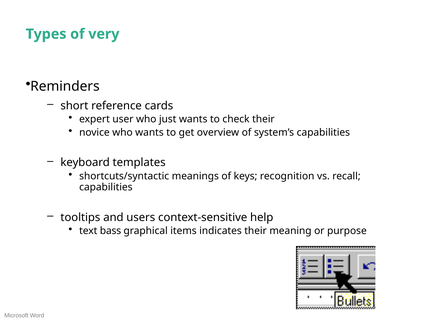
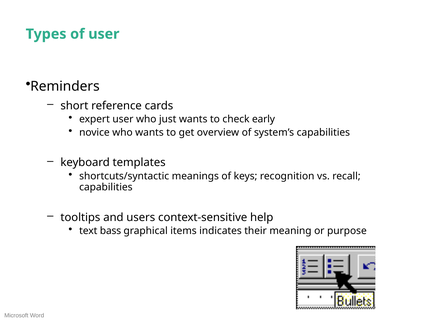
of very: very -> user
check their: their -> early
